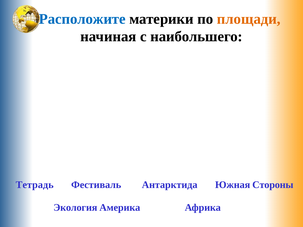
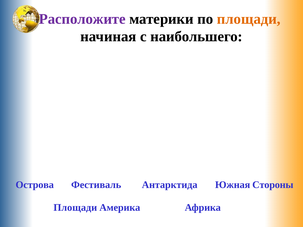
Расположите colour: blue -> purple
Тетрадь: Тетрадь -> Острова
Экология at (75, 208): Экология -> Площади
